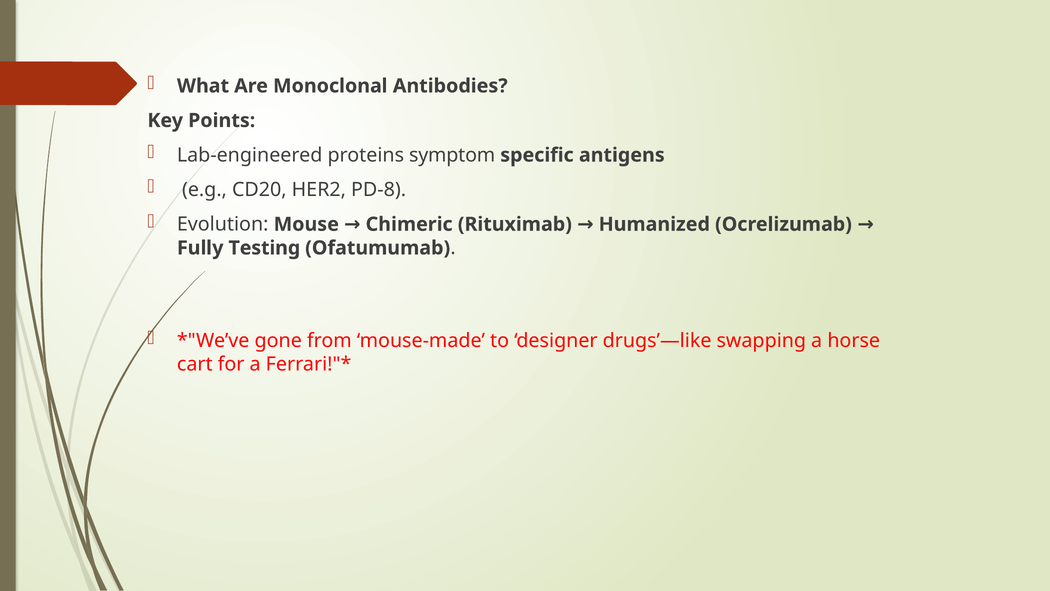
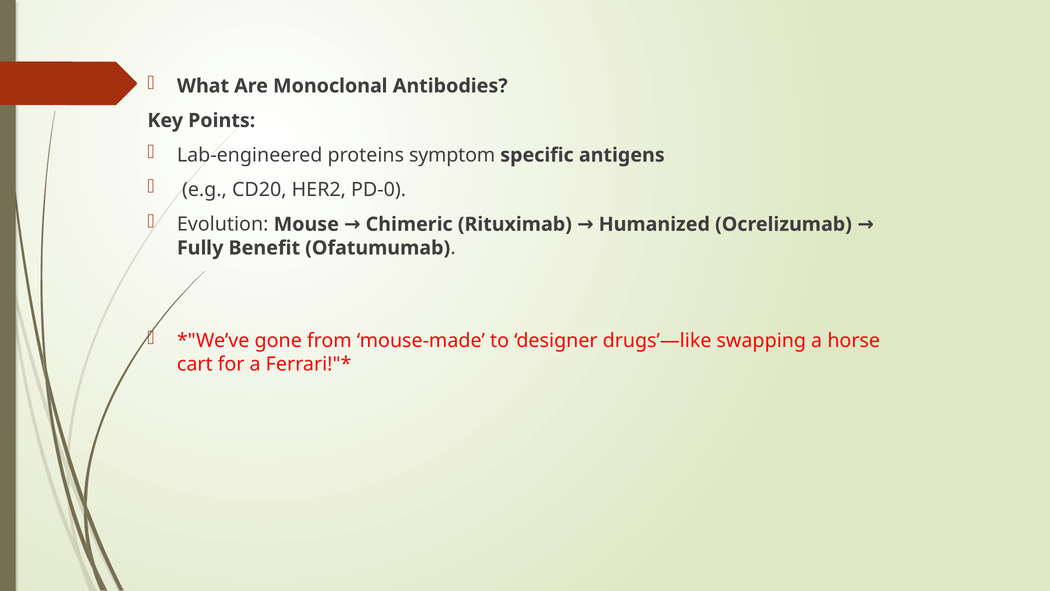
PD-8: PD-8 -> PD-0
Testing: Testing -> Benefit
